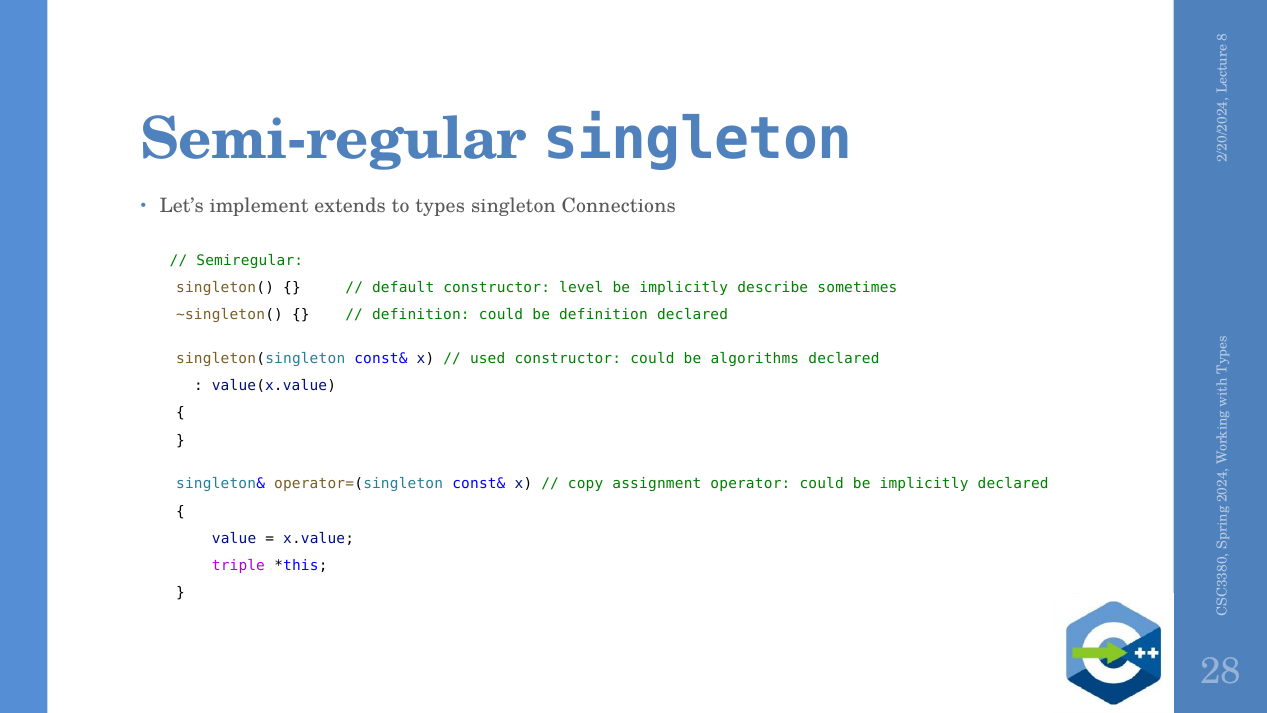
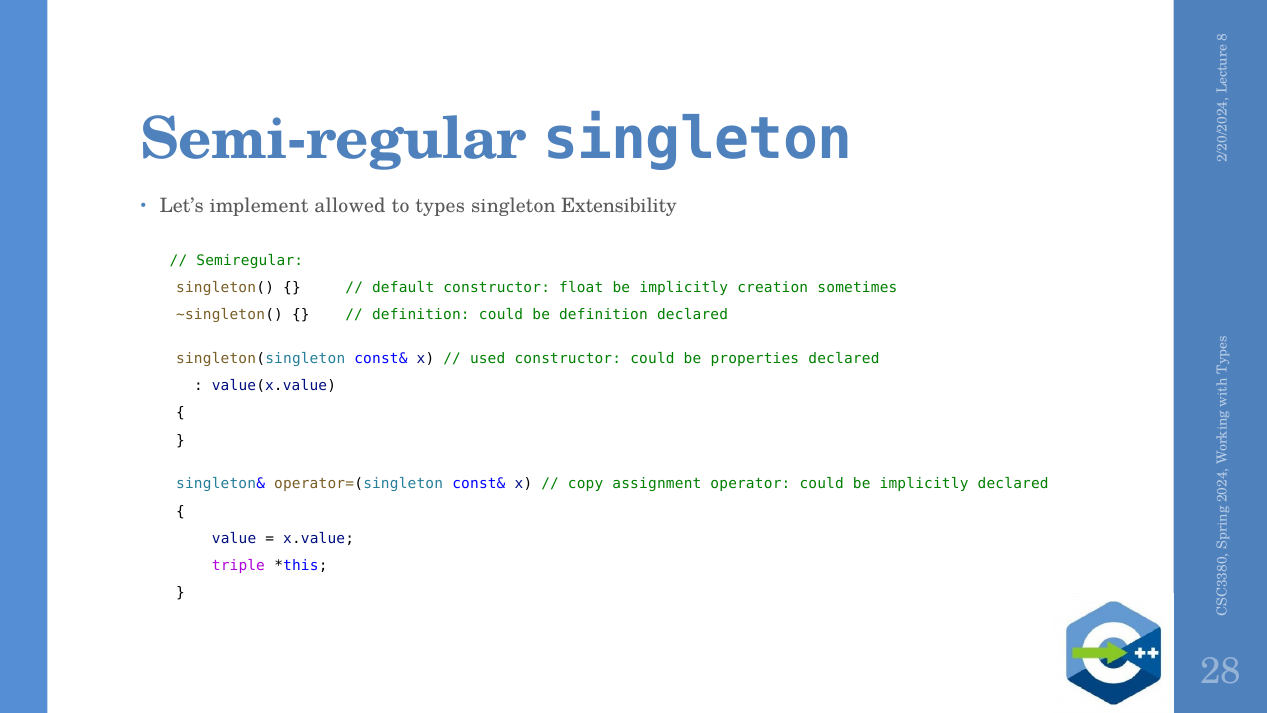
extends: extends -> allowed
Connections: Connections -> Extensibility
level: level -> float
describe: describe -> creation
algorithms: algorithms -> properties
